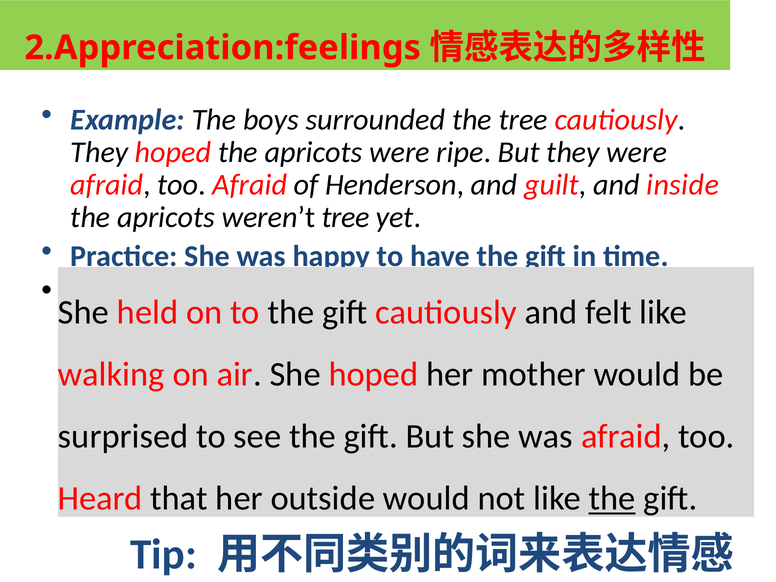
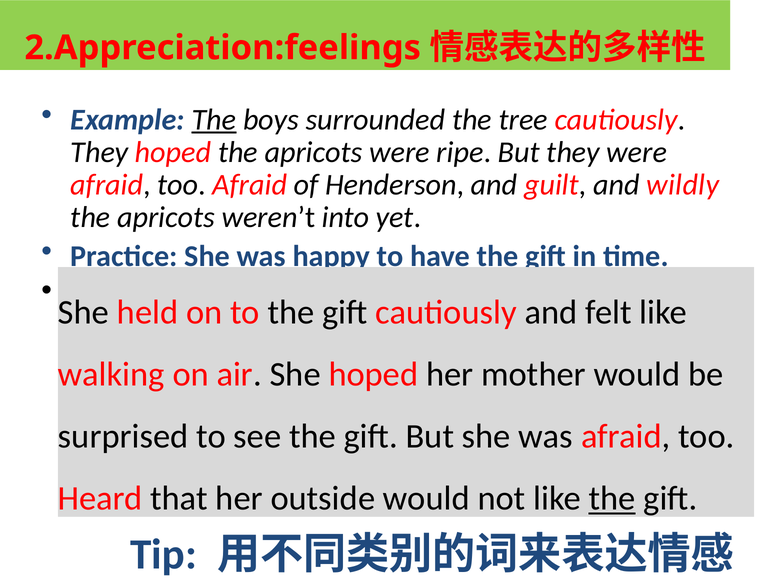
The at (214, 120) underline: none -> present
inside: inside -> wildly
weren’t tree: tree -> into
